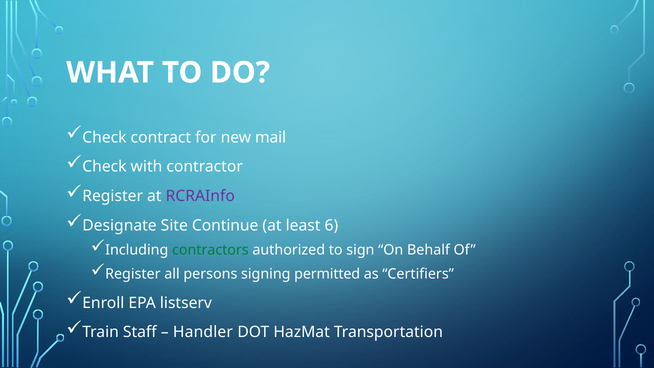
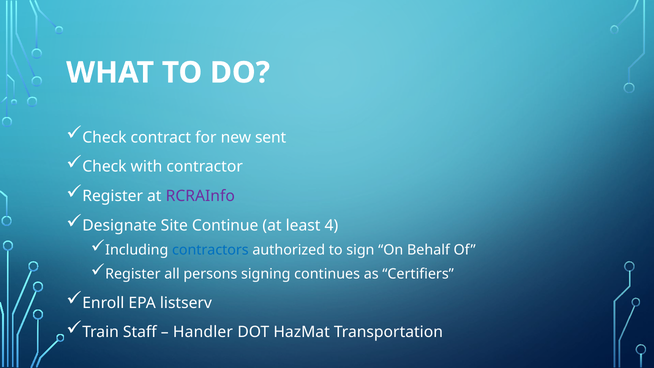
mail: mail -> sent
6: 6 -> 4
contractors colour: green -> blue
permitted: permitted -> continues
